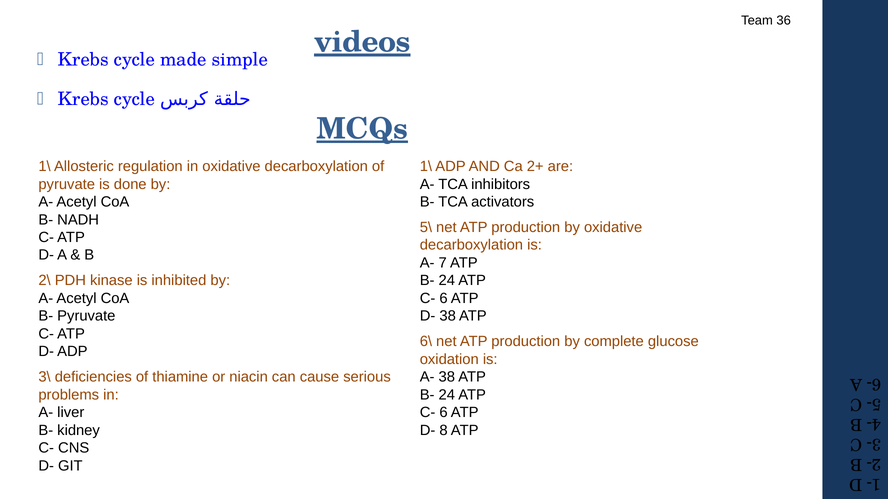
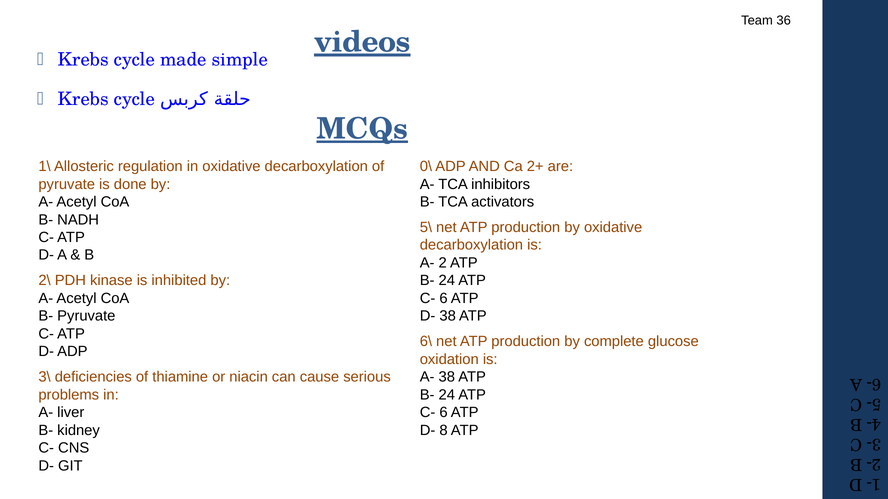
1\ at (426, 167): 1\ -> 0\
A- 7: 7 -> 2
